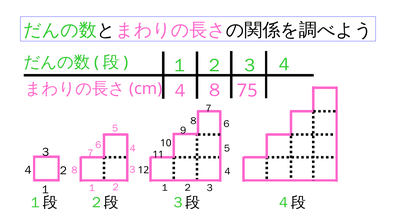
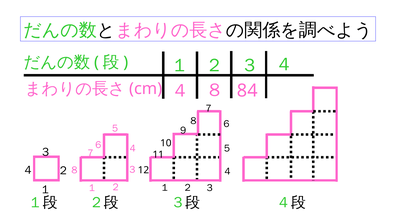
75: 75 -> 84
